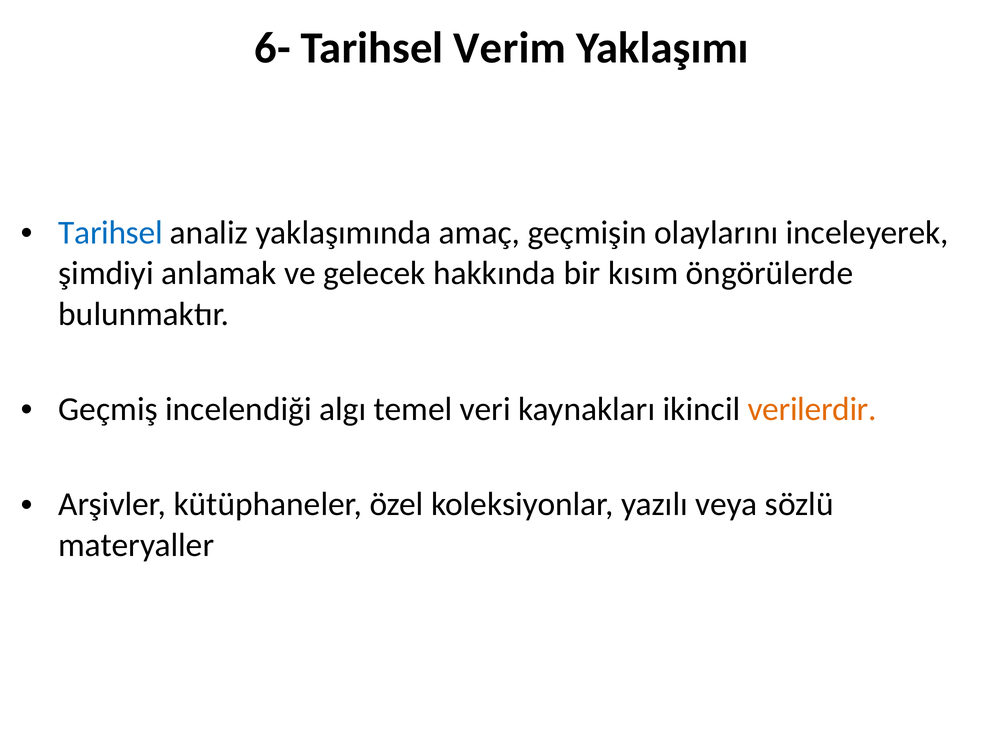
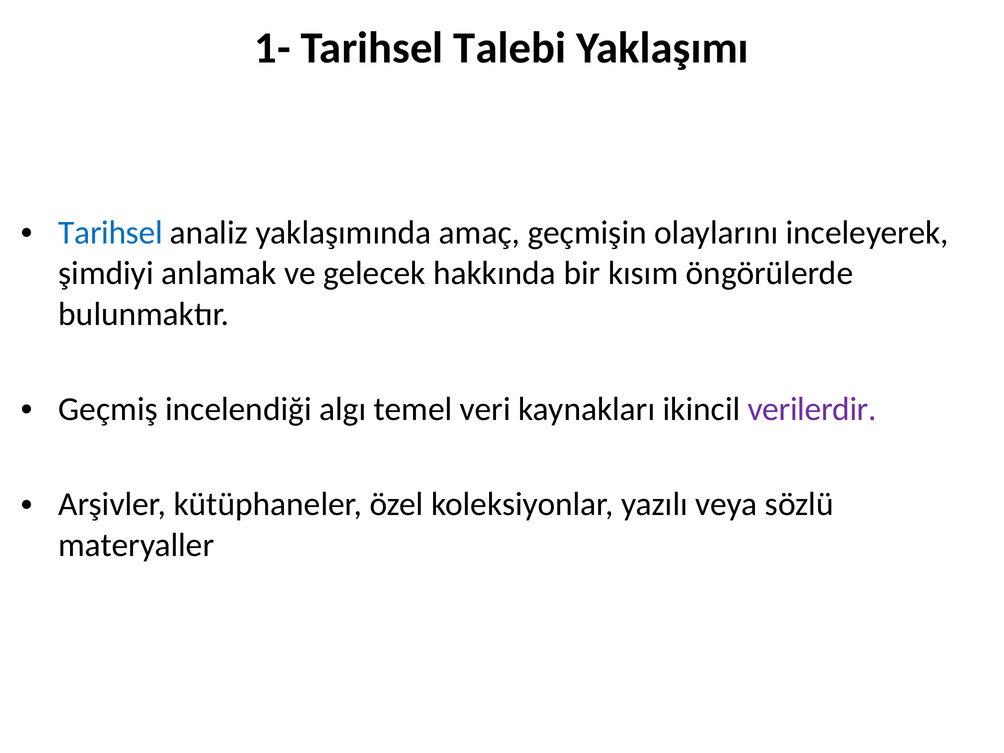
6-: 6- -> 1-
Verim: Verim -> Talebi
verilerdir colour: orange -> purple
